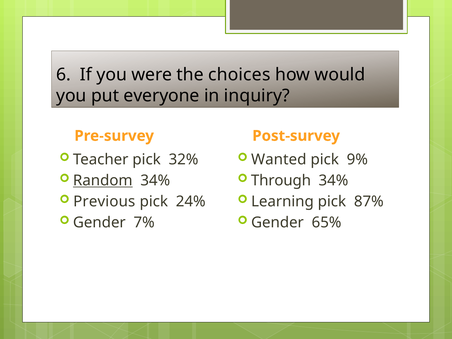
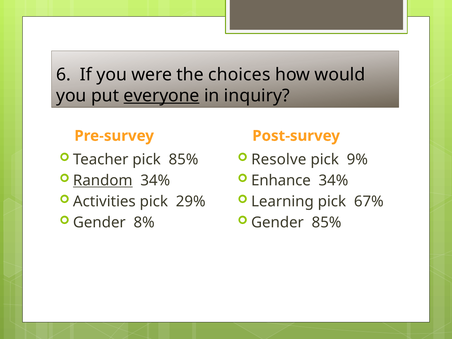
everyone underline: none -> present
pick 32%: 32% -> 85%
Wanted: Wanted -> Resolve
Through: Through -> Enhance
Previous: Previous -> Activities
24%: 24% -> 29%
87%: 87% -> 67%
7%: 7% -> 8%
Gender 65%: 65% -> 85%
